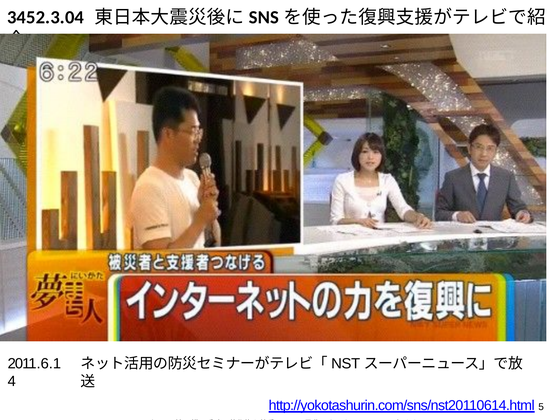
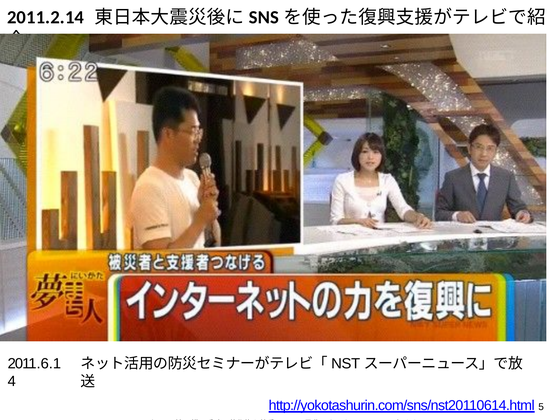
3452.3.04: 3452.3.04 -> 2011.2.14
